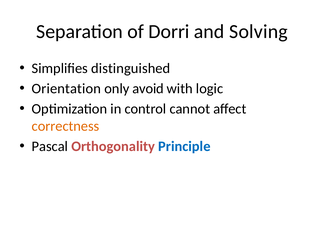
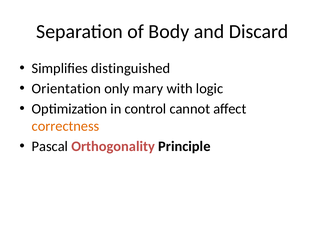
Dorri: Dorri -> Body
Solving: Solving -> Discard
avoid: avoid -> mary
Principle colour: blue -> black
